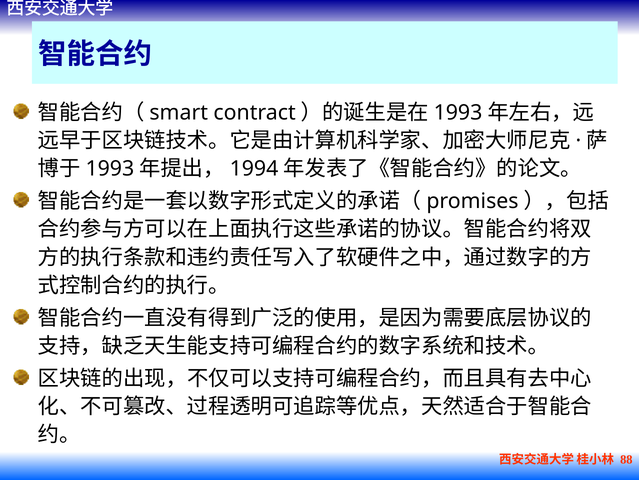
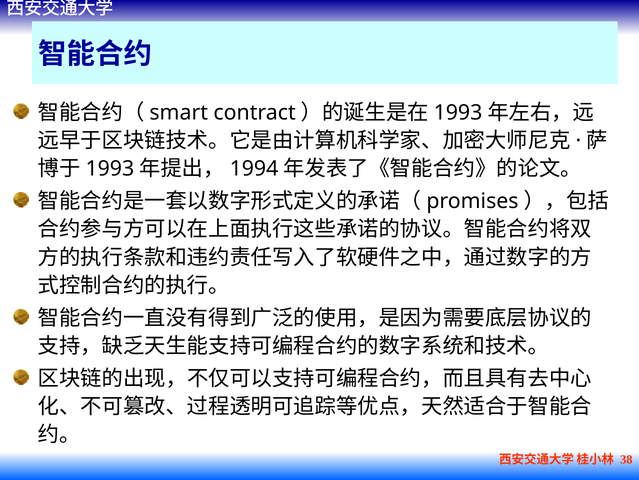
88: 88 -> 38
